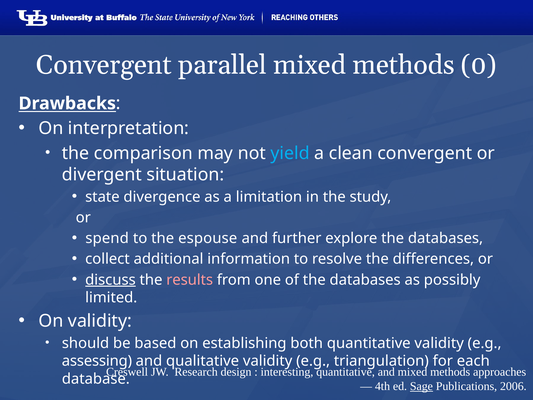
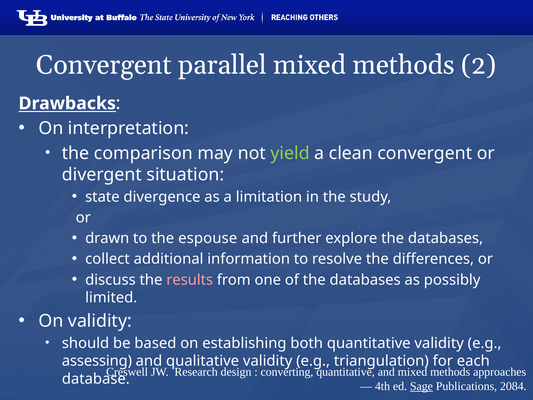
0: 0 -> 2
yield colour: light blue -> light green
spend: spend -> drawn
discuss underline: present -> none
interesting: interesting -> converting
2006: 2006 -> 2084
